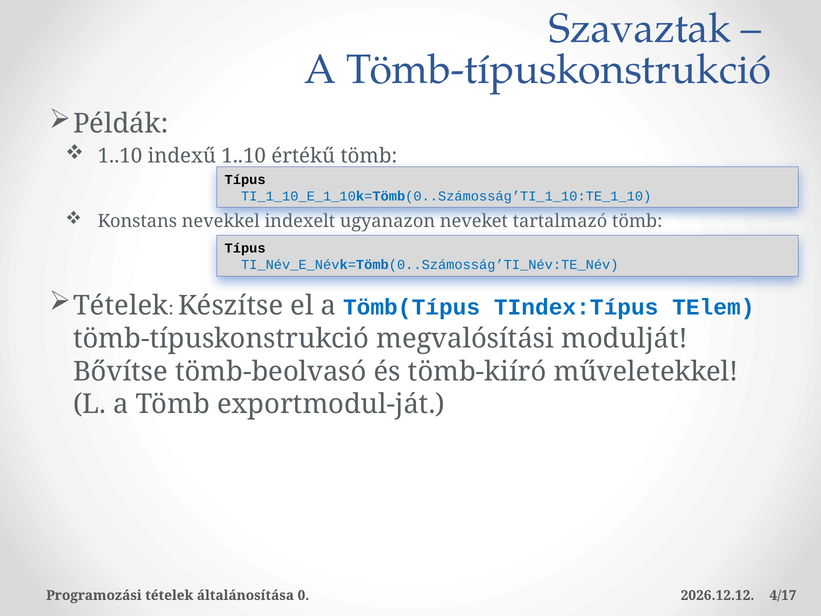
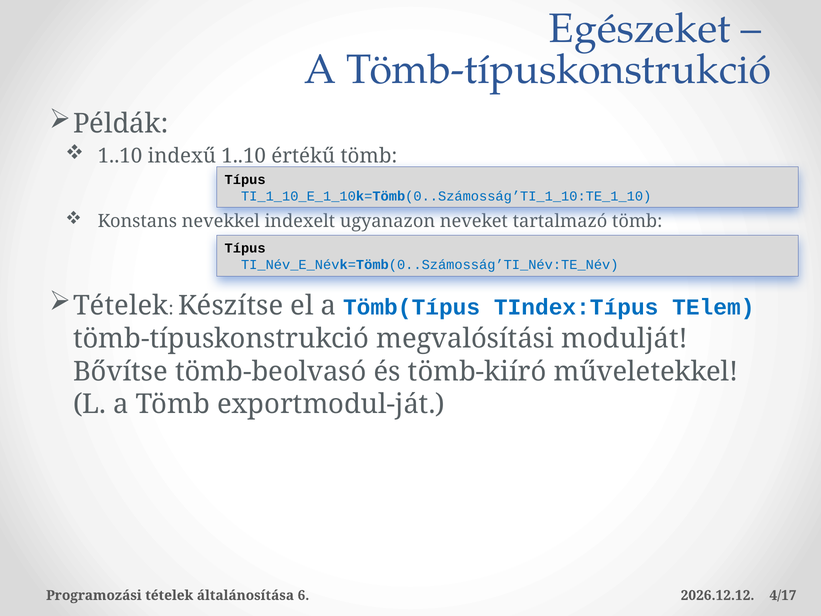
Szavaztak: Szavaztak -> Egészeket
0: 0 -> 6
